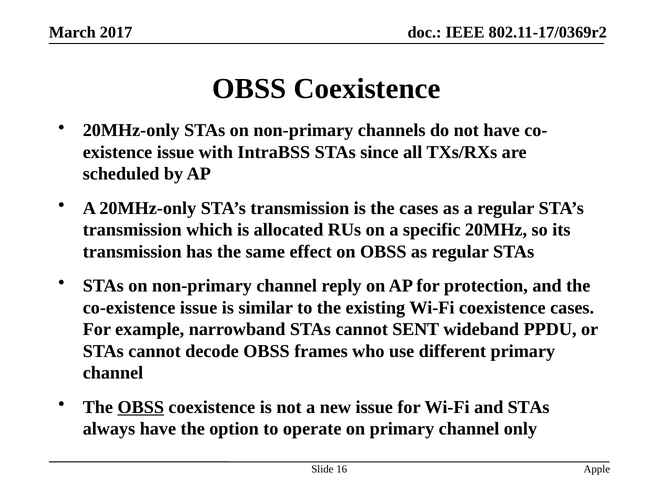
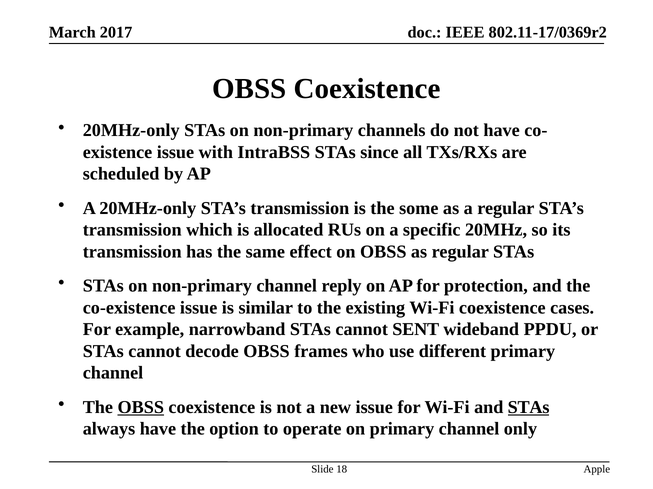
the cases: cases -> some
STAs at (529, 408) underline: none -> present
16: 16 -> 18
